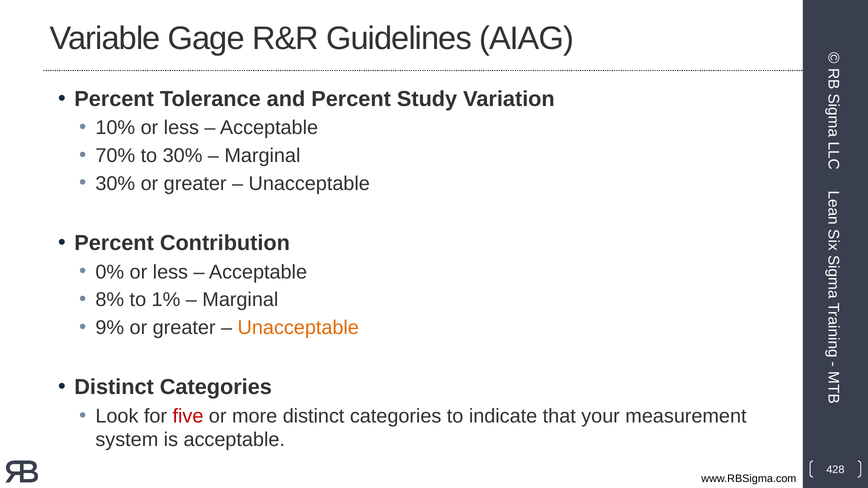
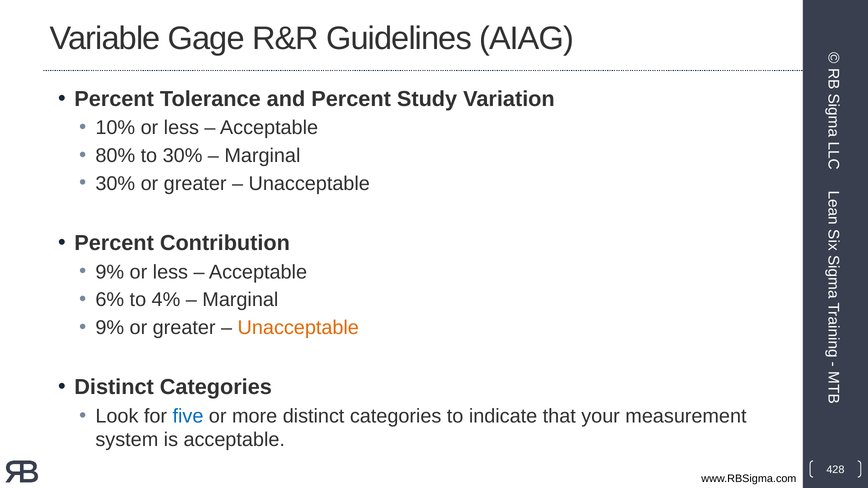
70%: 70% -> 80%
0% at (110, 272): 0% -> 9%
8%: 8% -> 6%
1%: 1% -> 4%
five colour: red -> blue
